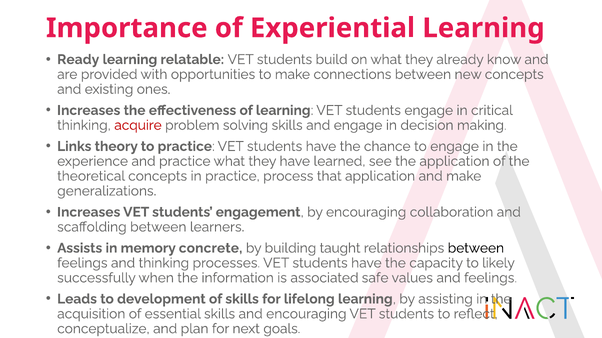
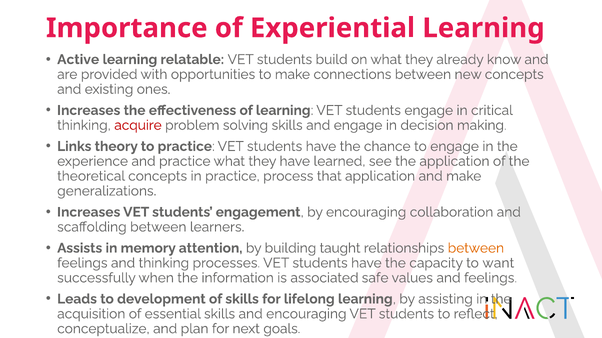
Ready: Ready -> Active
concrete: concrete -> attention
between at (476, 249) colour: black -> orange
likely: likely -> want
